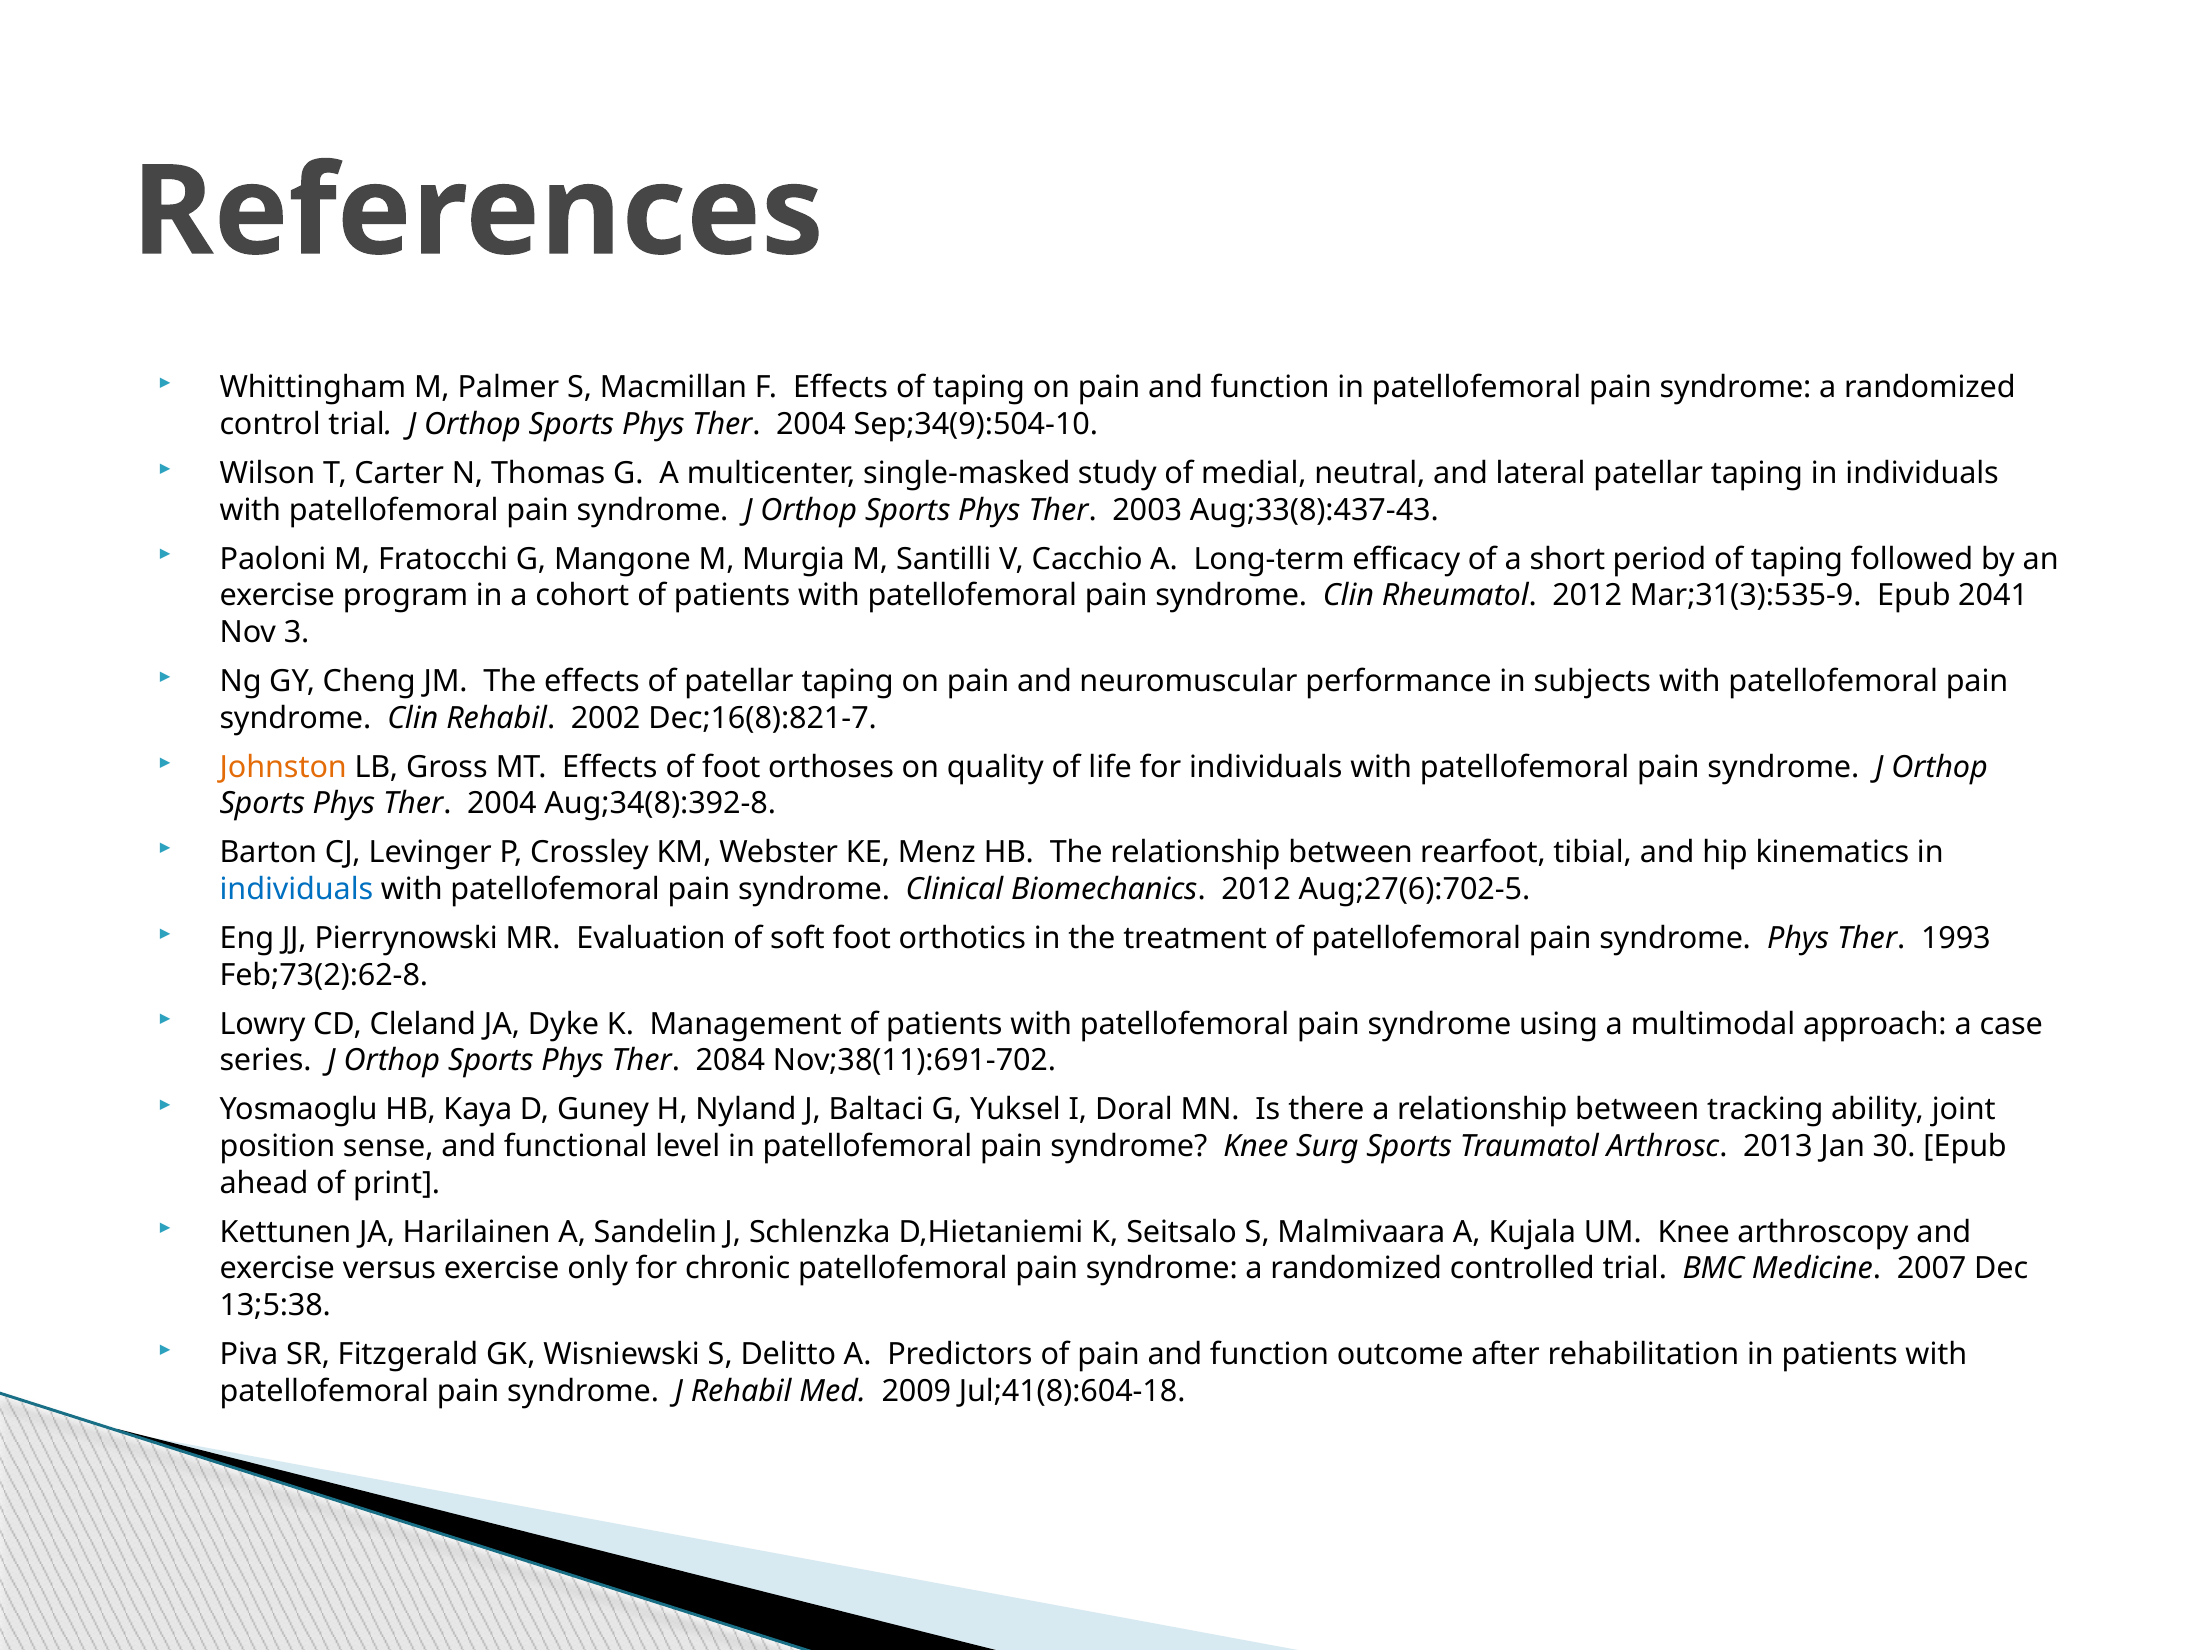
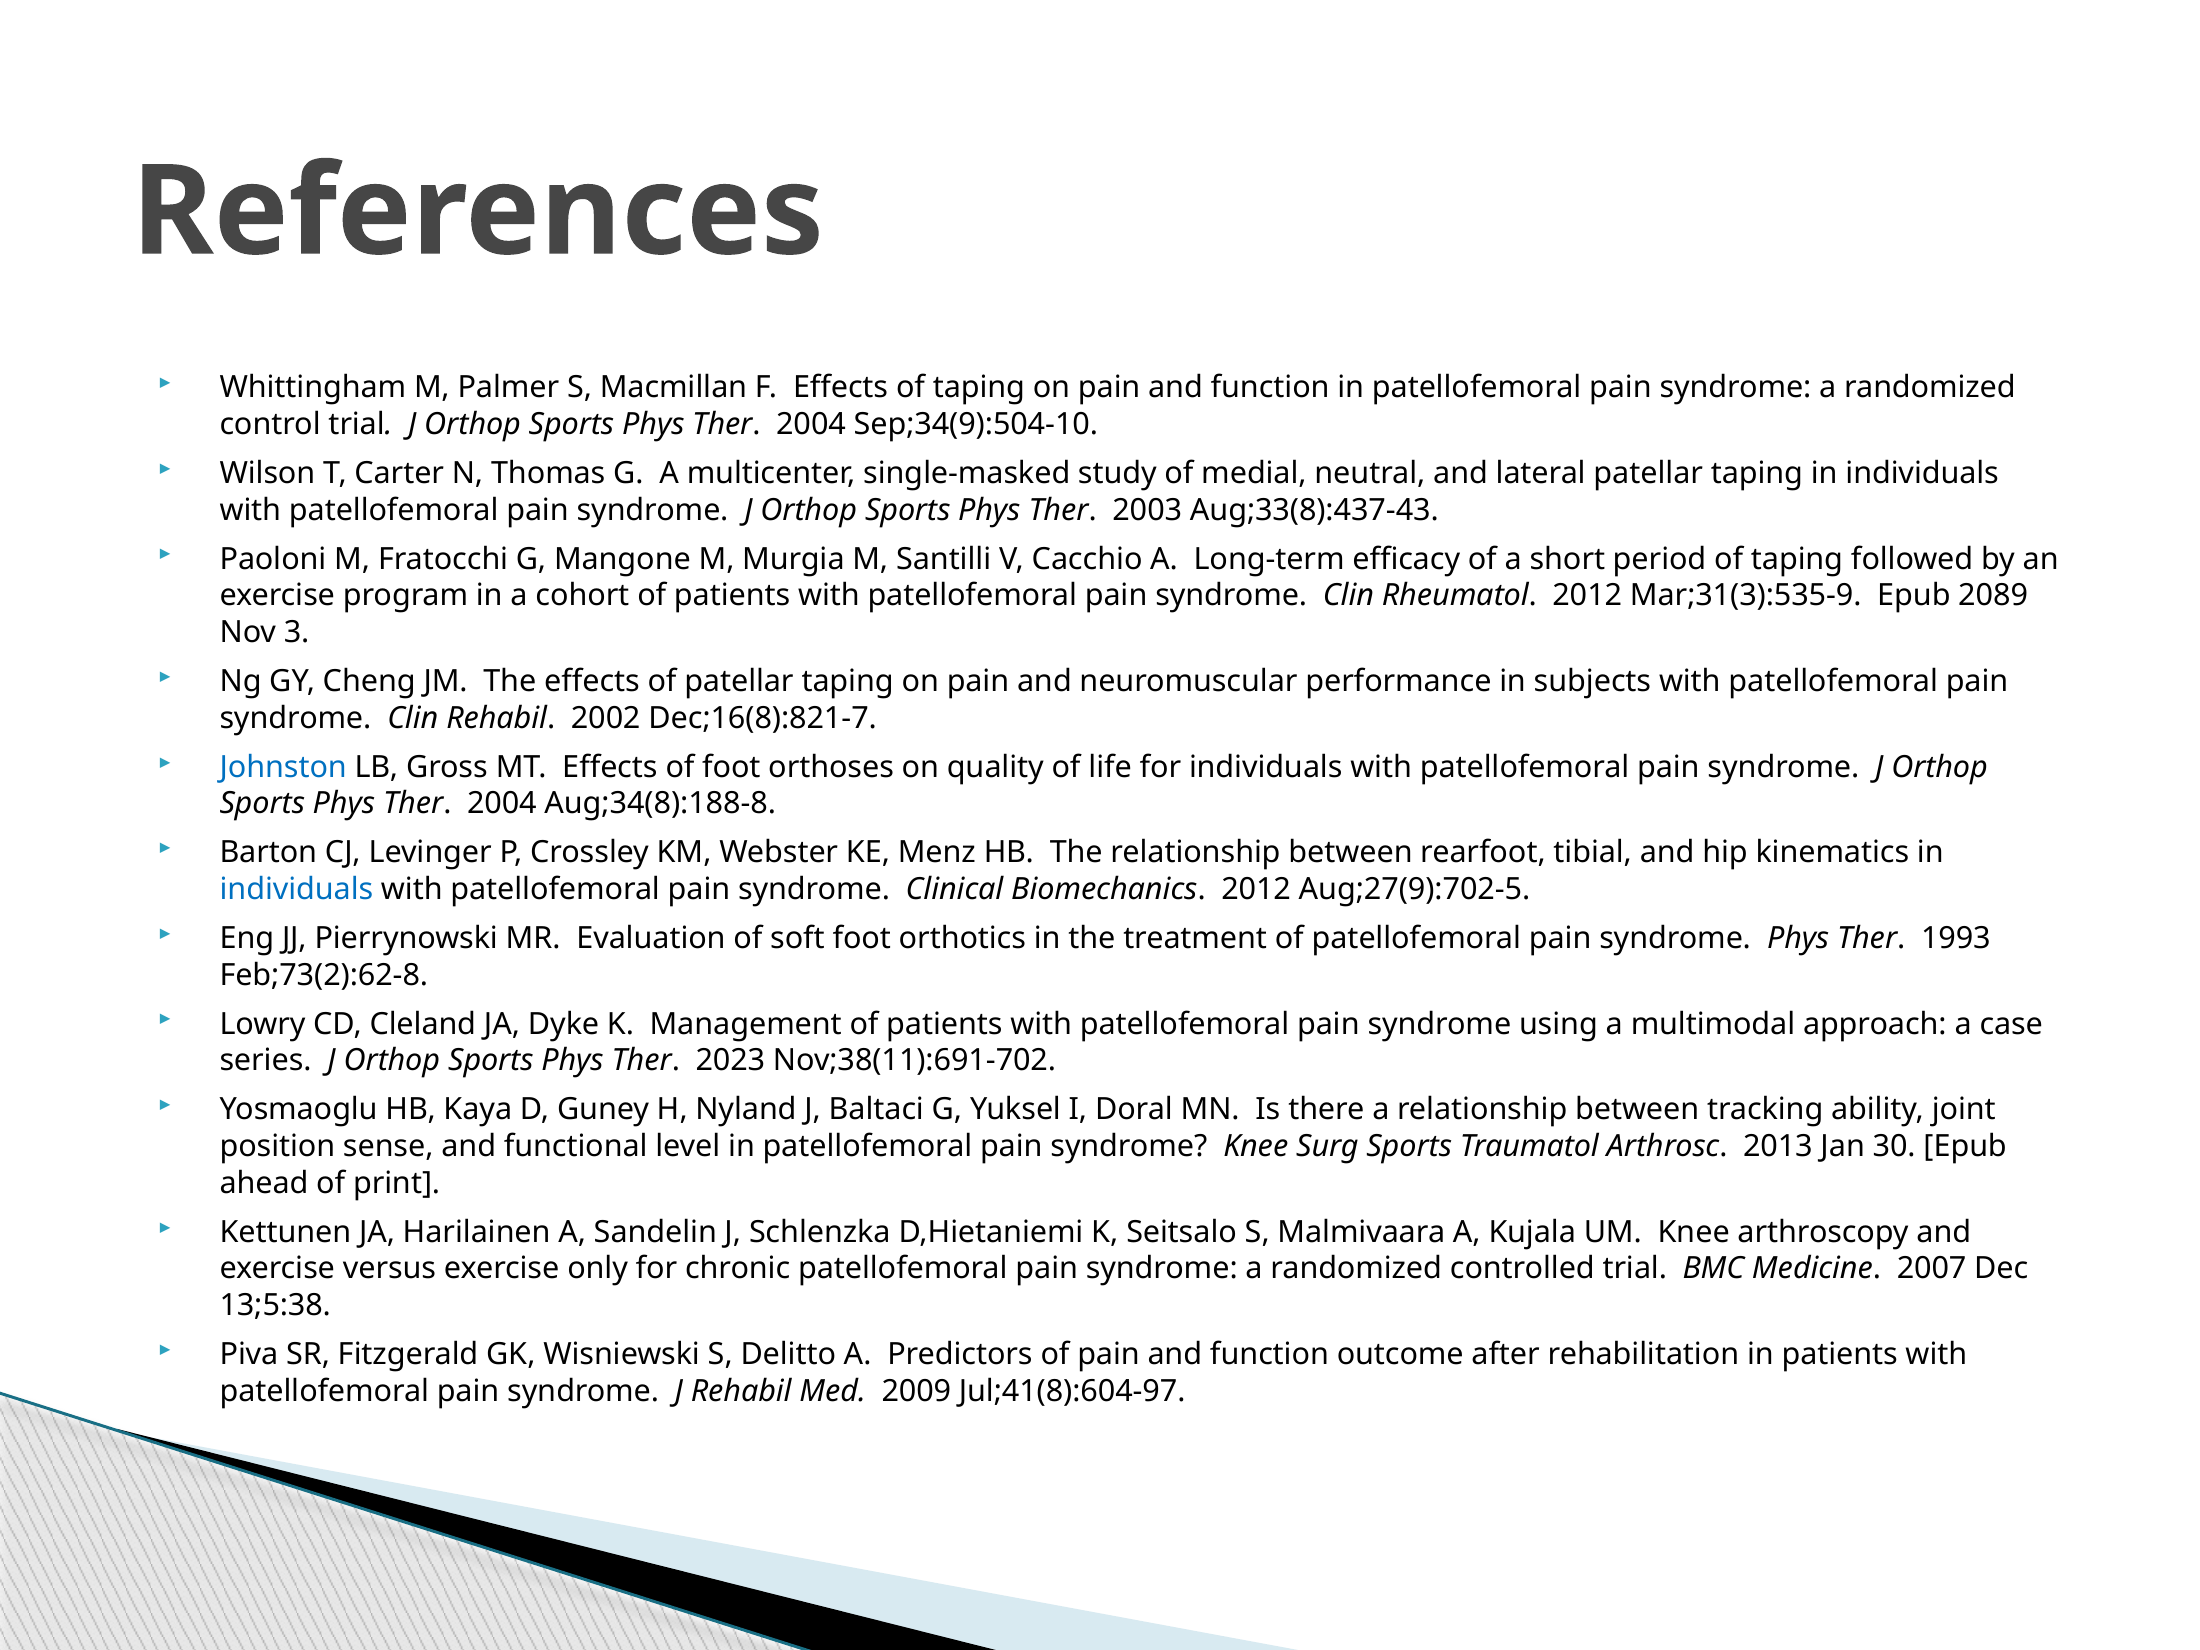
2041: 2041 -> 2089
Johnston colour: orange -> blue
Aug;34(8):392-8: Aug;34(8):392-8 -> Aug;34(8):188-8
Aug;27(6):702-5: Aug;27(6):702-5 -> Aug;27(9):702-5
2084: 2084 -> 2023
Jul;41(8):604-18: Jul;41(8):604-18 -> Jul;41(8):604-97
